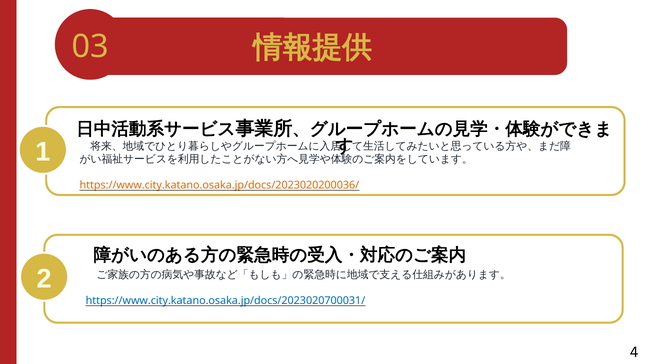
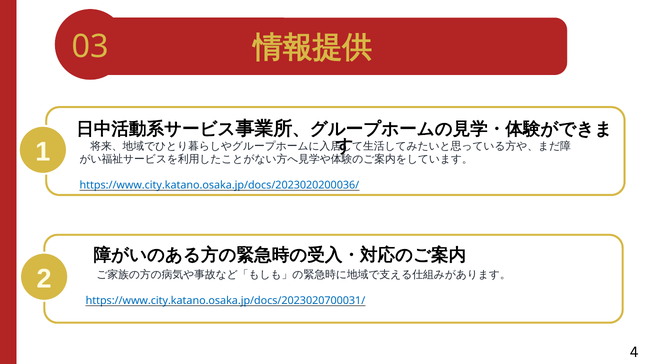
https://www.city.katano.osaka.jp/docs/2023020200036/ colour: orange -> blue
